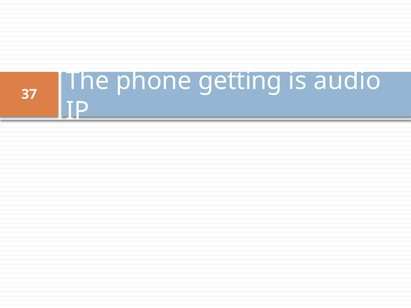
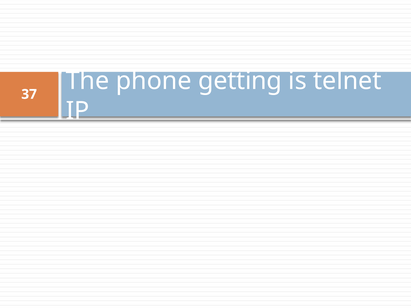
audio: audio -> telnet
